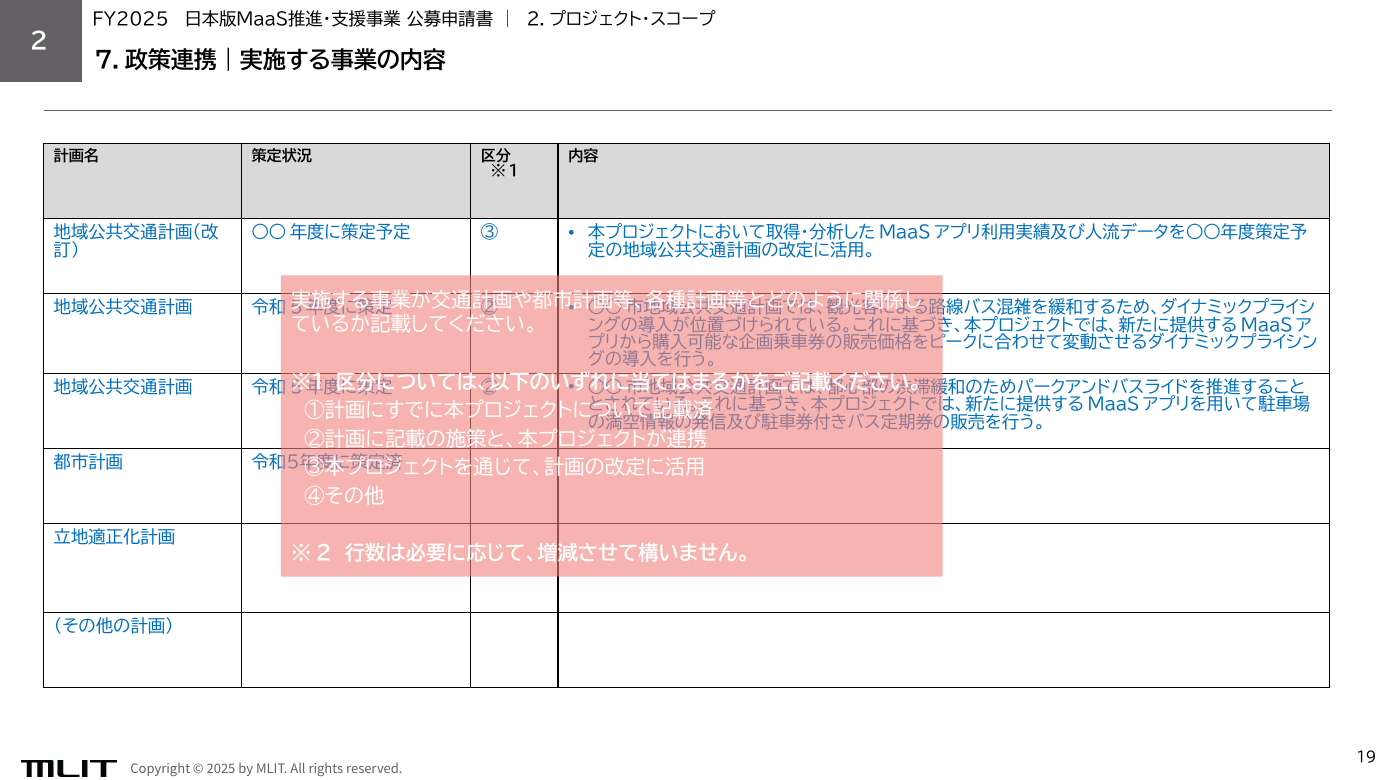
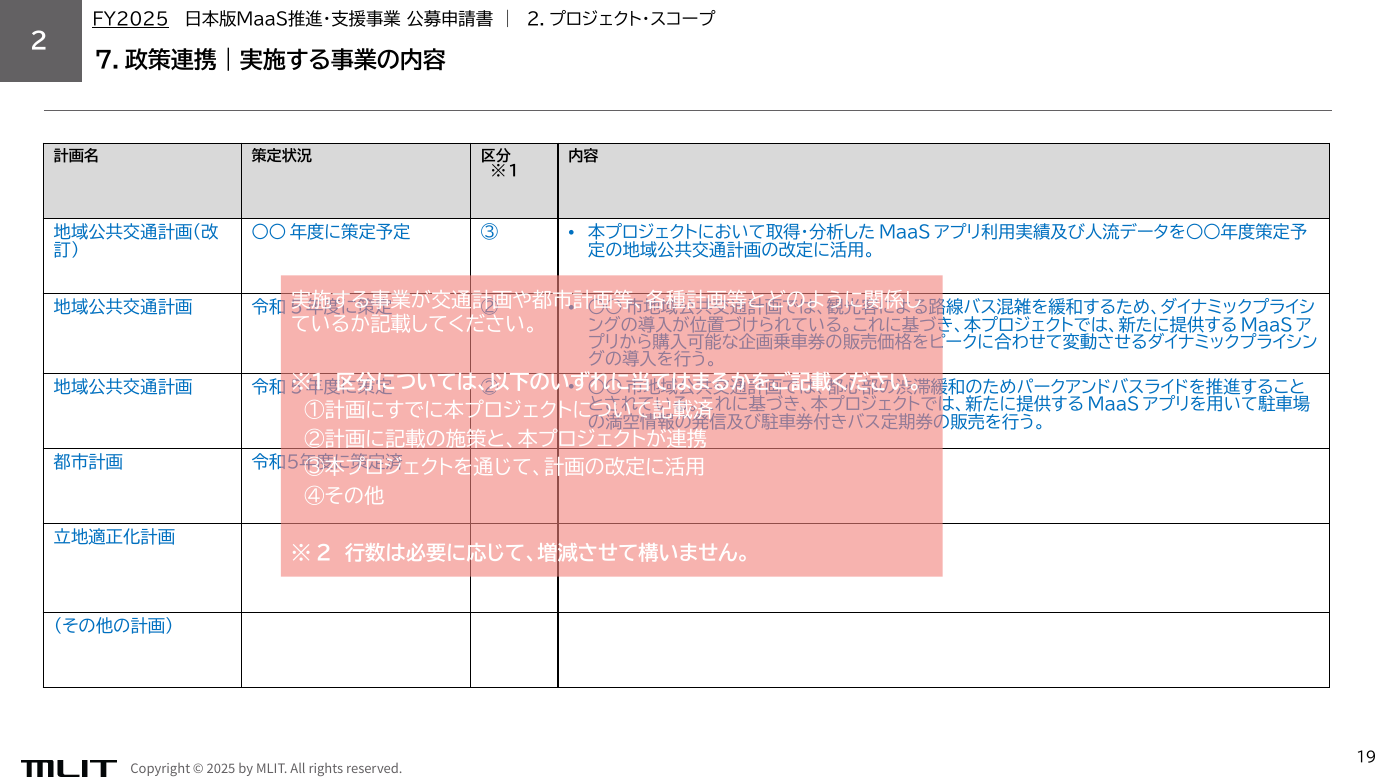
FY2025 underline: none -> present
